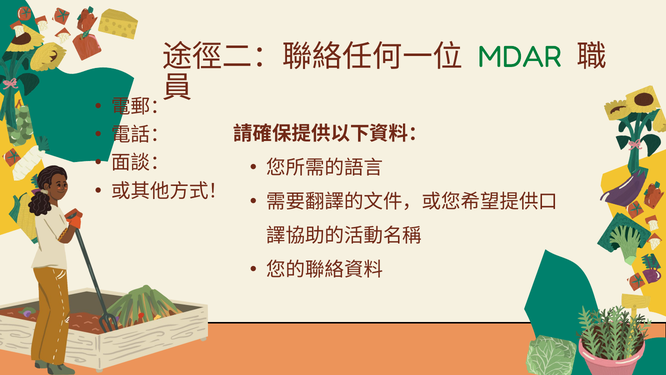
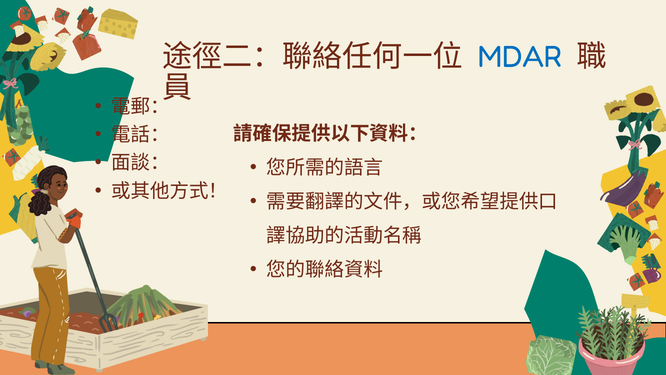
MDAR colour: green -> blue
